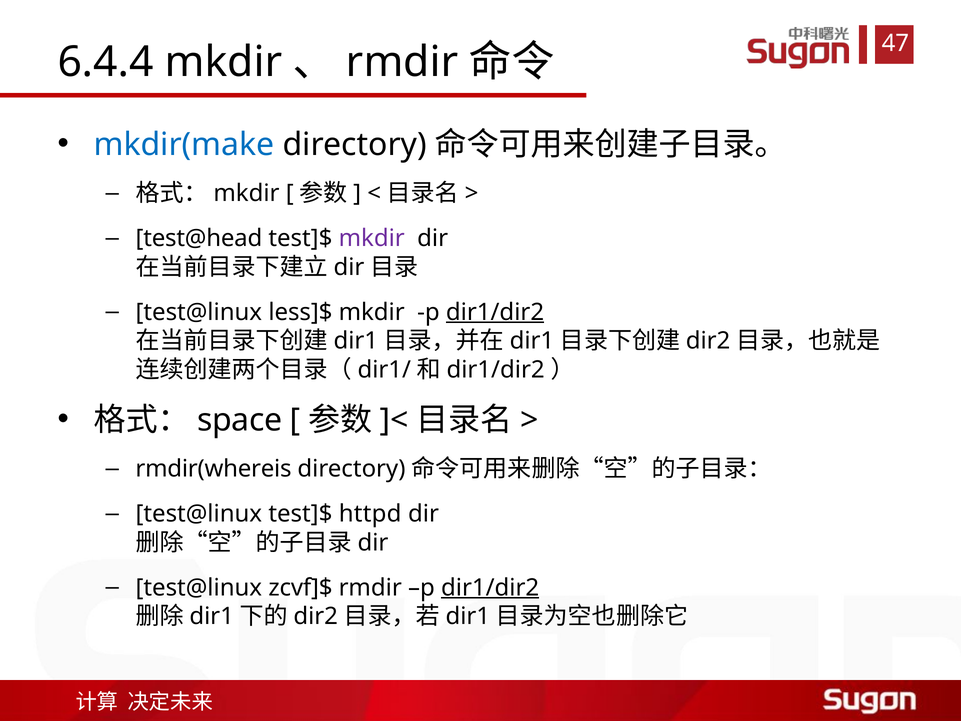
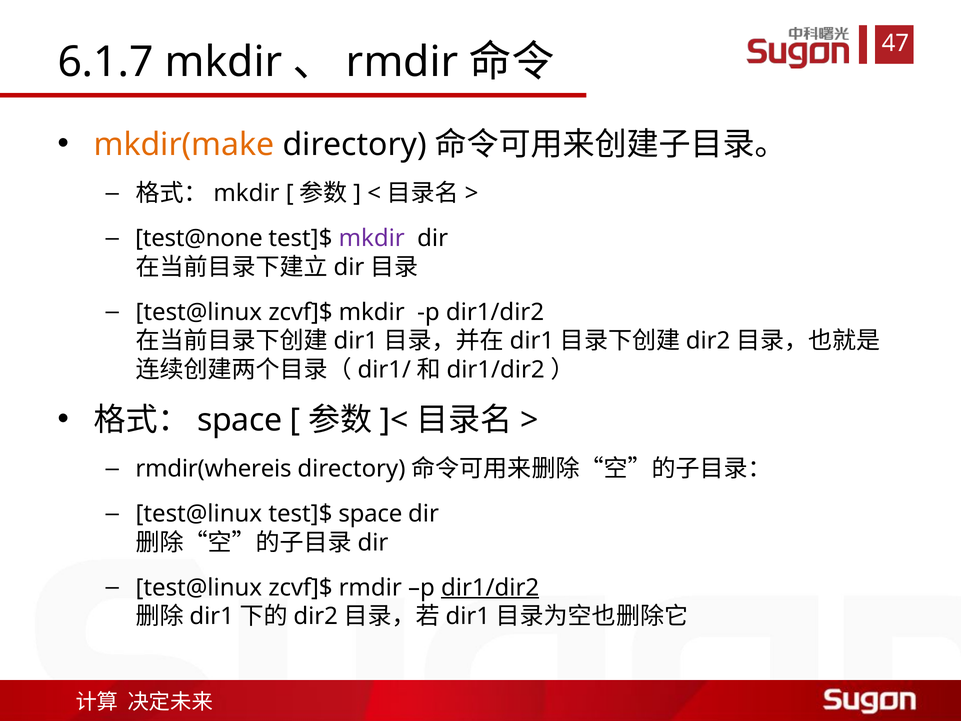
6.4.4: 6.4.4 -> 6.1.7
mkdir(make colour: blue -> orange
test@head: test@head -> test@none
less]$ at (300, 312): less]$ -> zcvf]$
dir1/dir2 at (495, 312) underline: present -> none
test]$ httpd: httpd -> space
